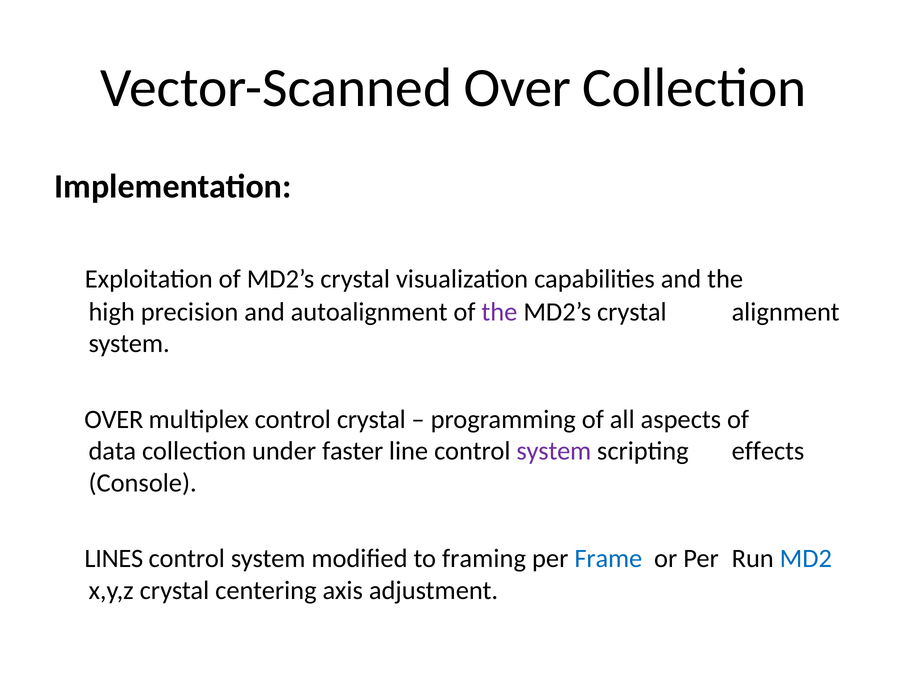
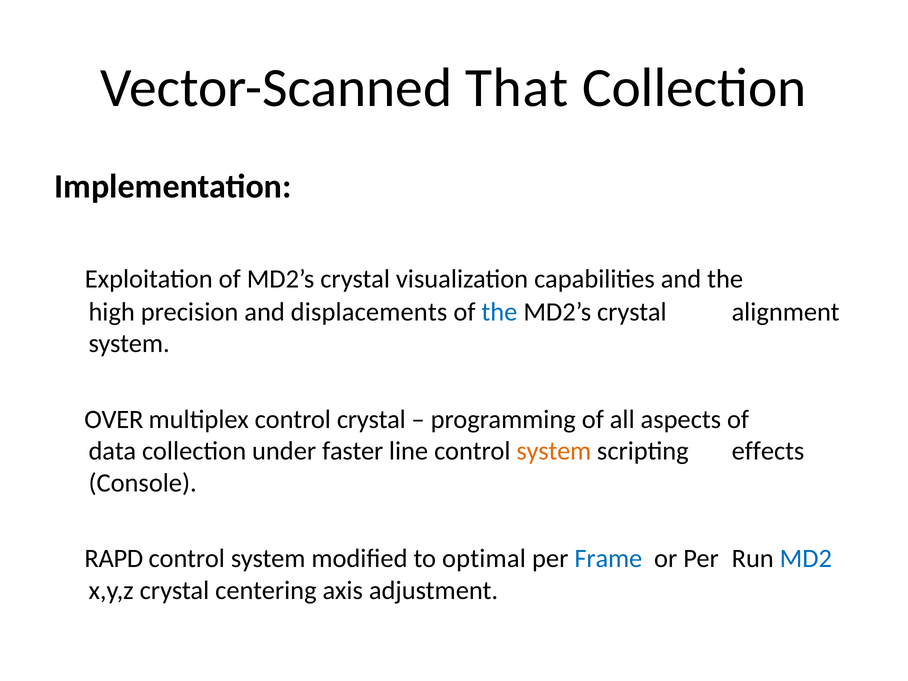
Vector-Scanned Over: Over -> That
autoalignment: autoalignment -> displacements
the at (499, 312) colour: purple -> blue
system at (554, 451) colour: purple -> orange
LINES: LINES -> RAPD
framing: framing -> optimal
